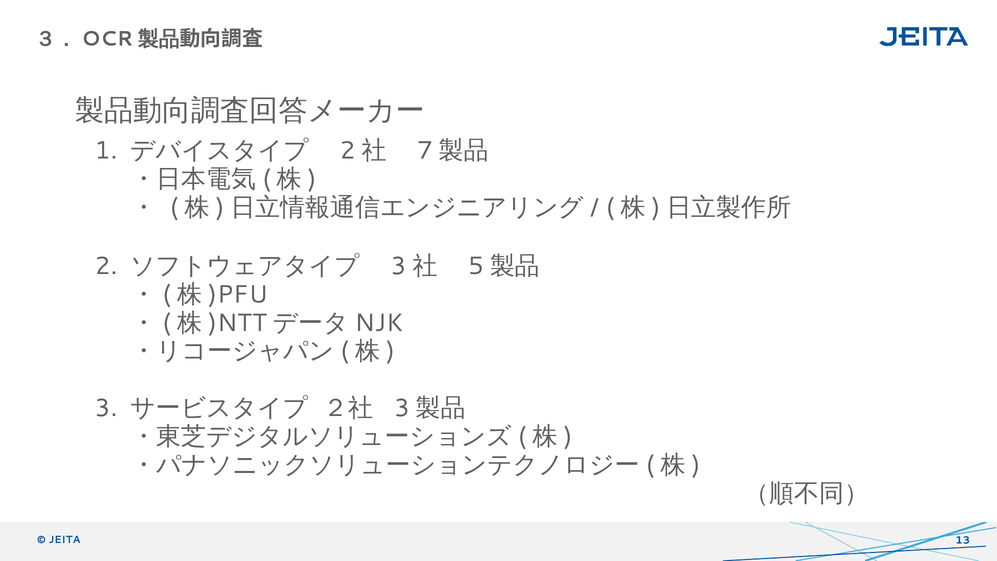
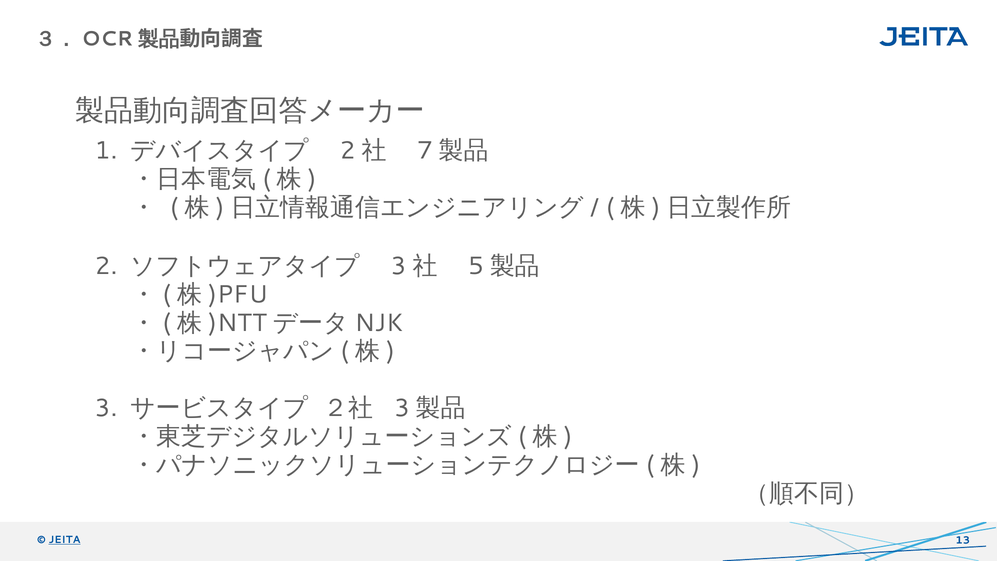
JEITA underline: none -> present
